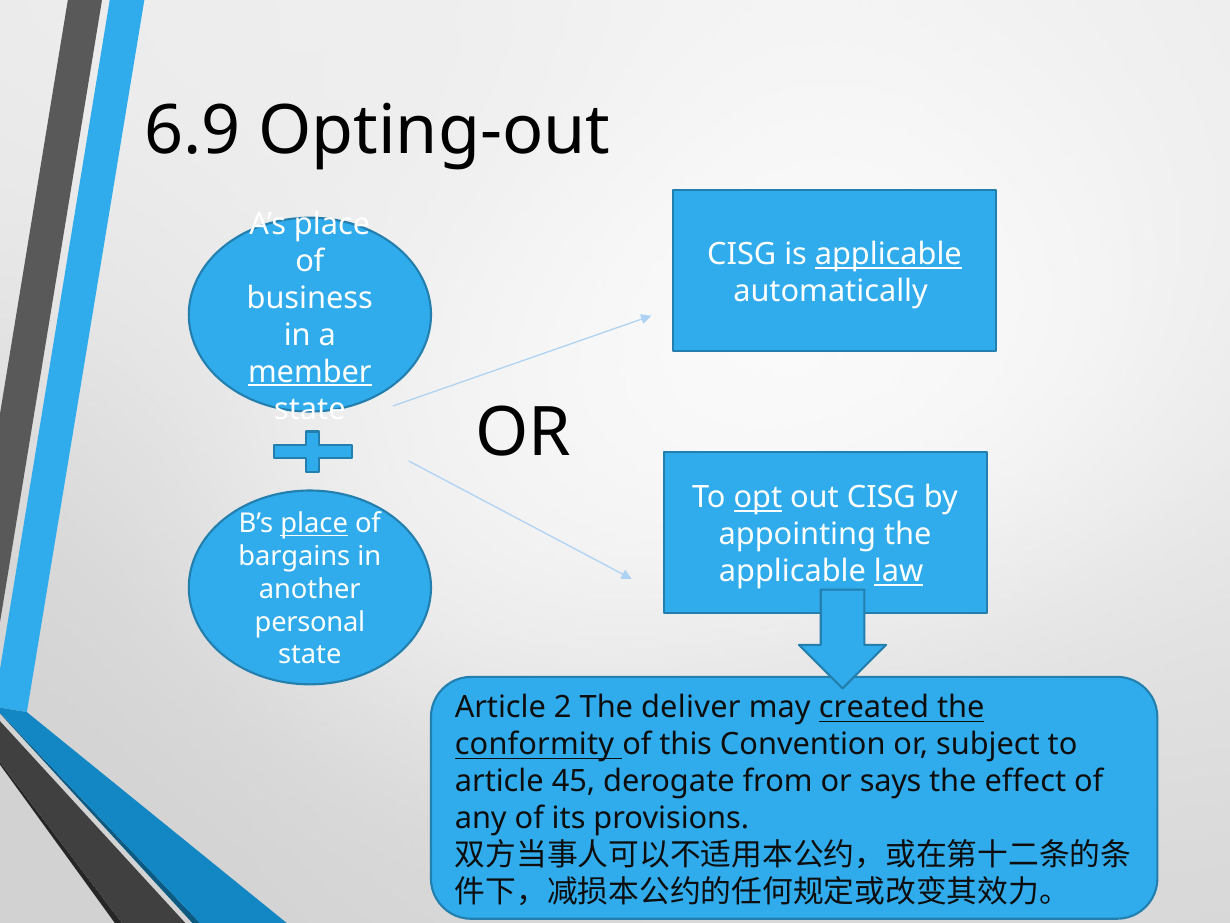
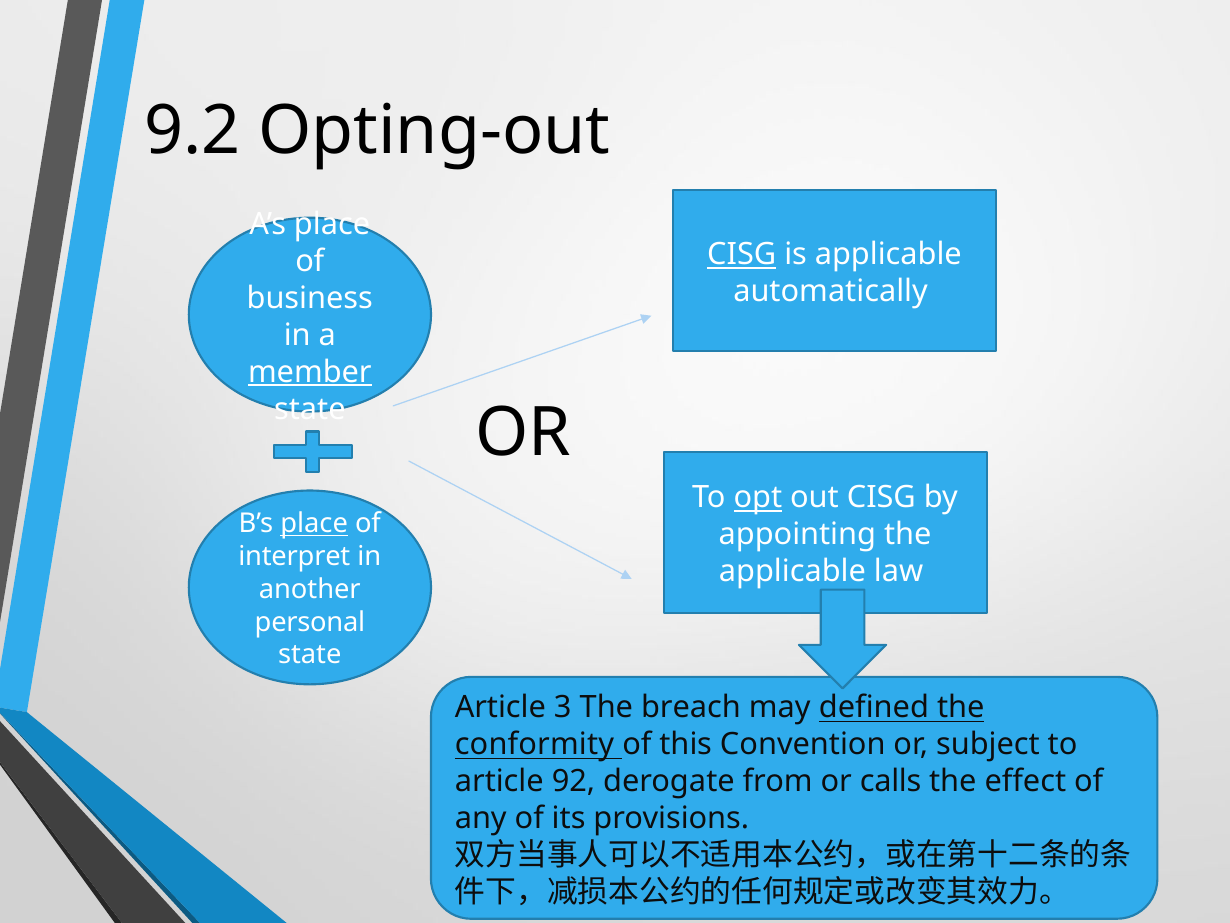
6.9: 6.9 -> 9.2
CISG at (742, 254) underline: none -> present
applicable at (888, 254) underline: present -> none
bargains: bargains -> interpret
law underline: present -> none
2: 2 -> 3
deliver: deliver -> breach
created: created -> defined
45: 45 -> 92
says: says -> calls
